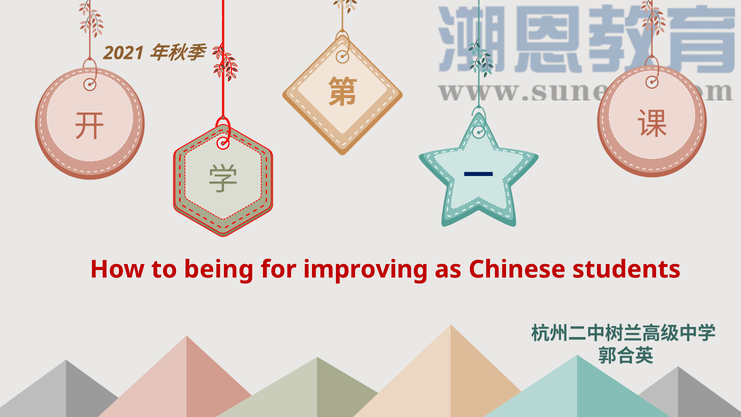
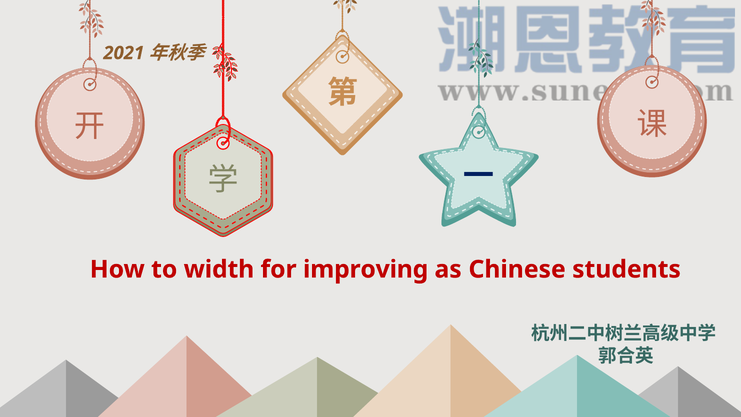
being: being -> width
